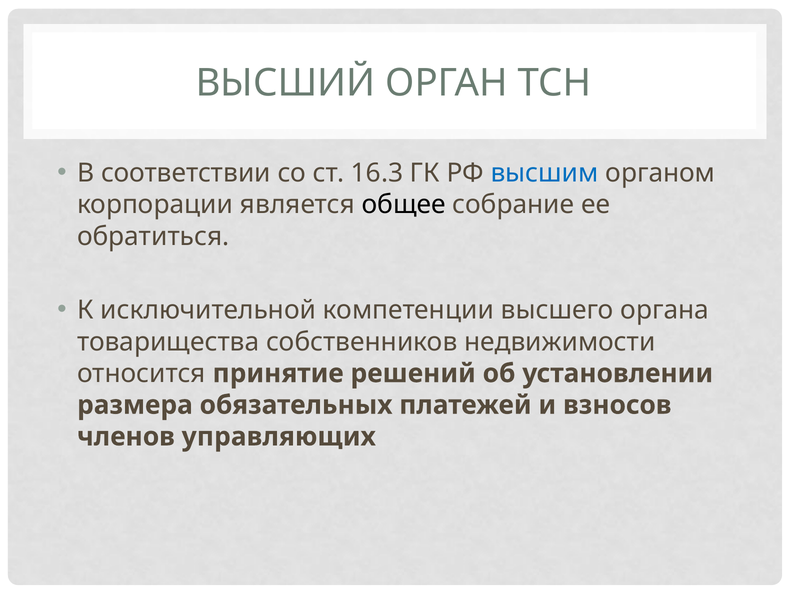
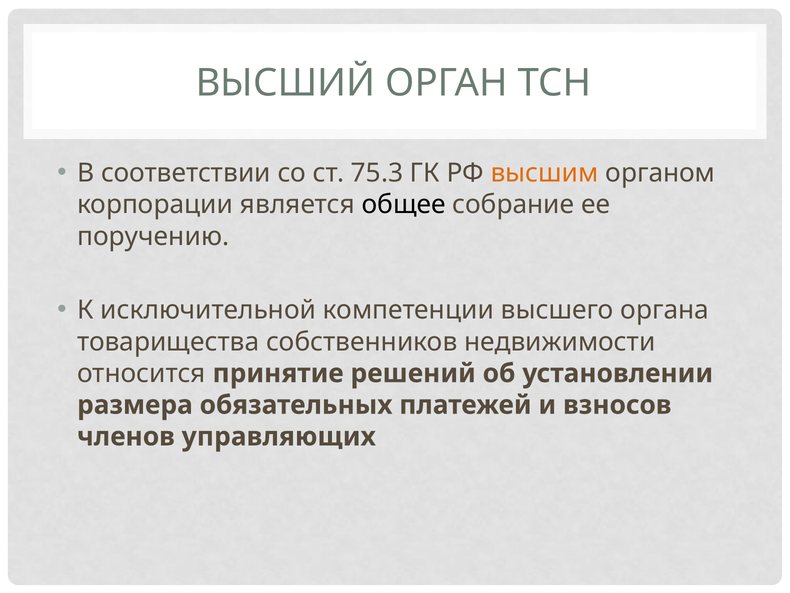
16.3: 16.3 -> 75.3
высшим colour: blue -> orange
обратиться: обратиться -> поручению
